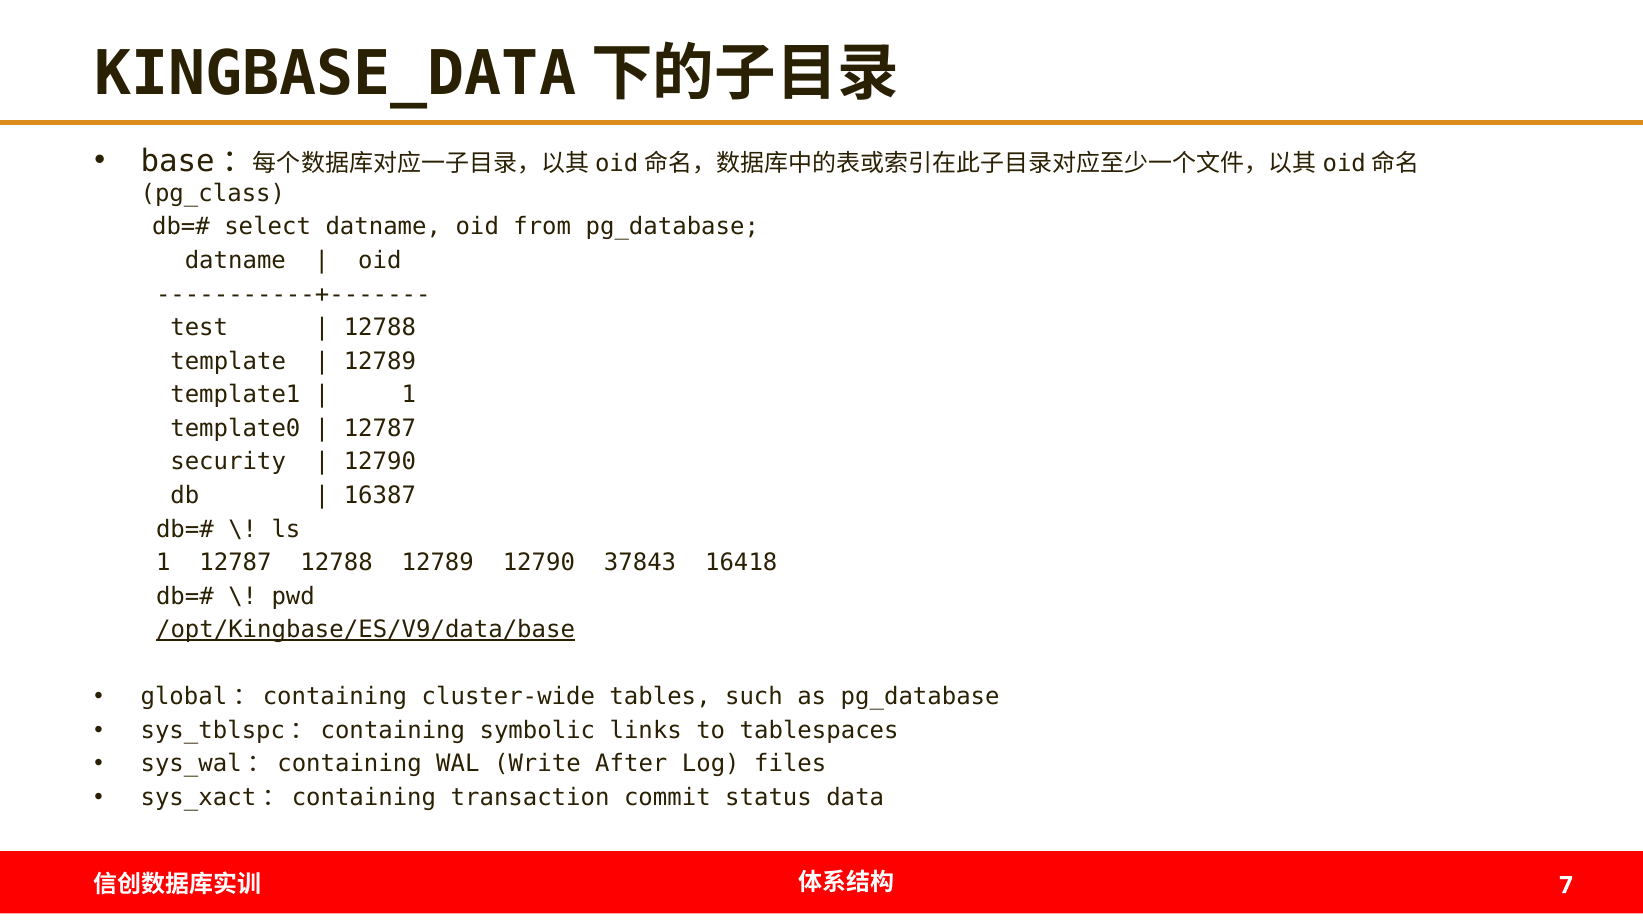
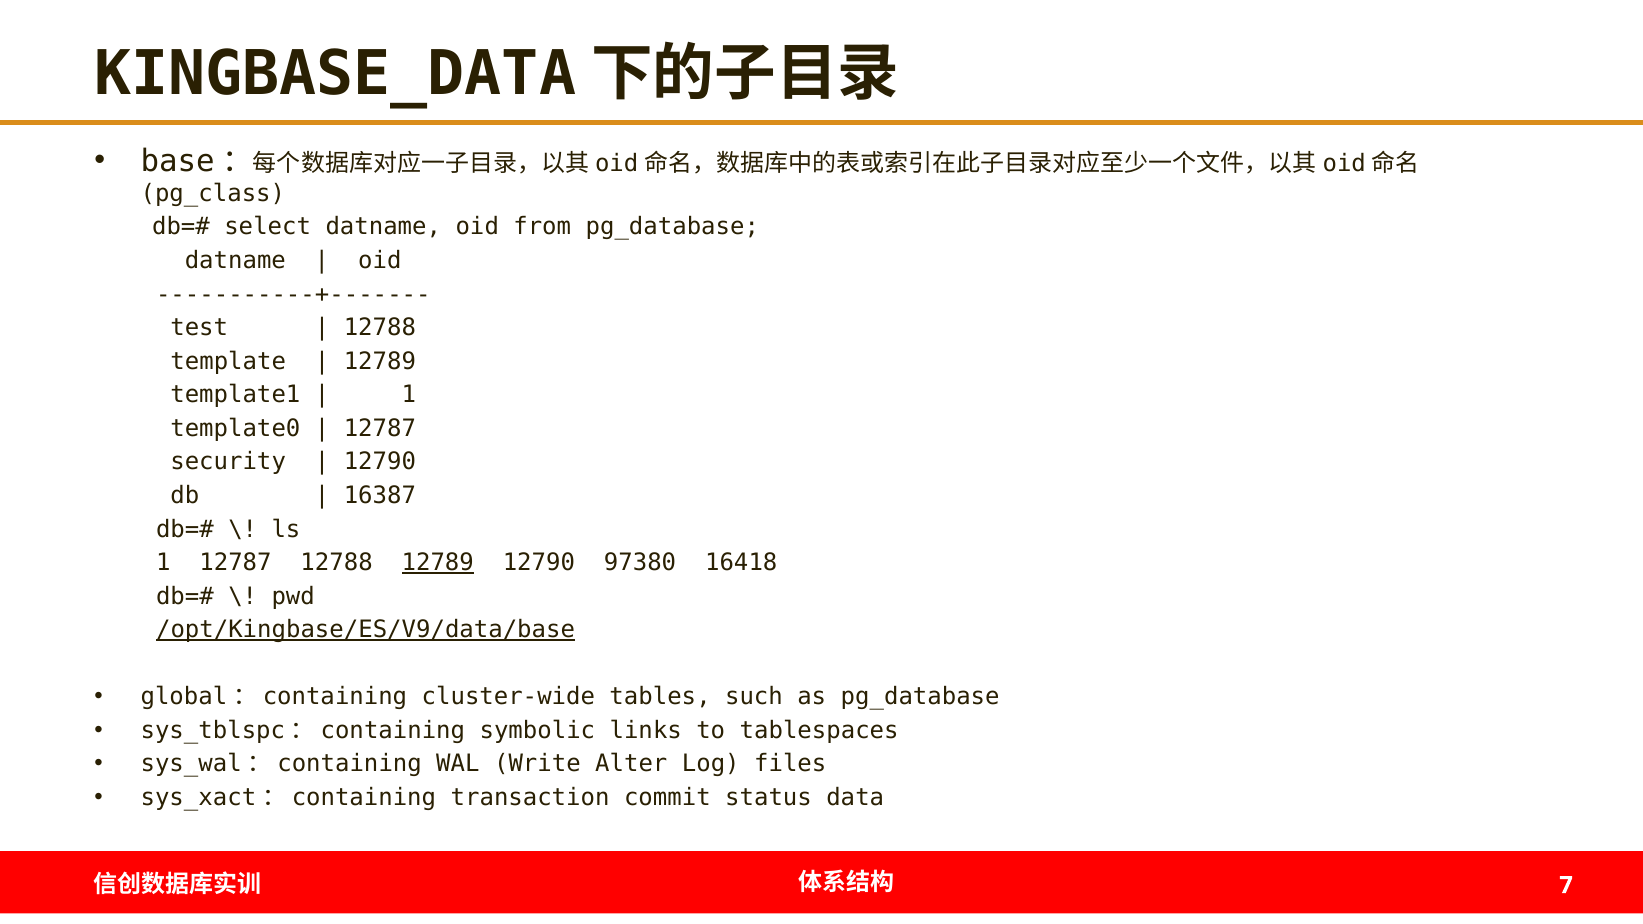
12789 at (438, 563) underline: none -> present
37843: 37843 -> 97380
After: After -> Alter
